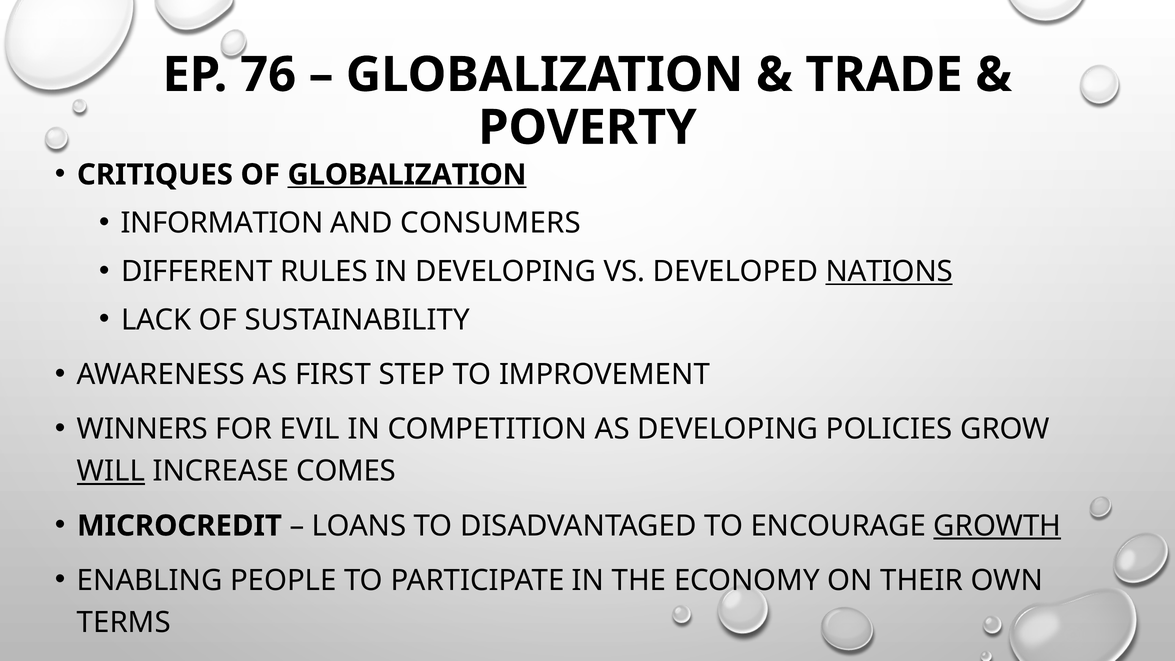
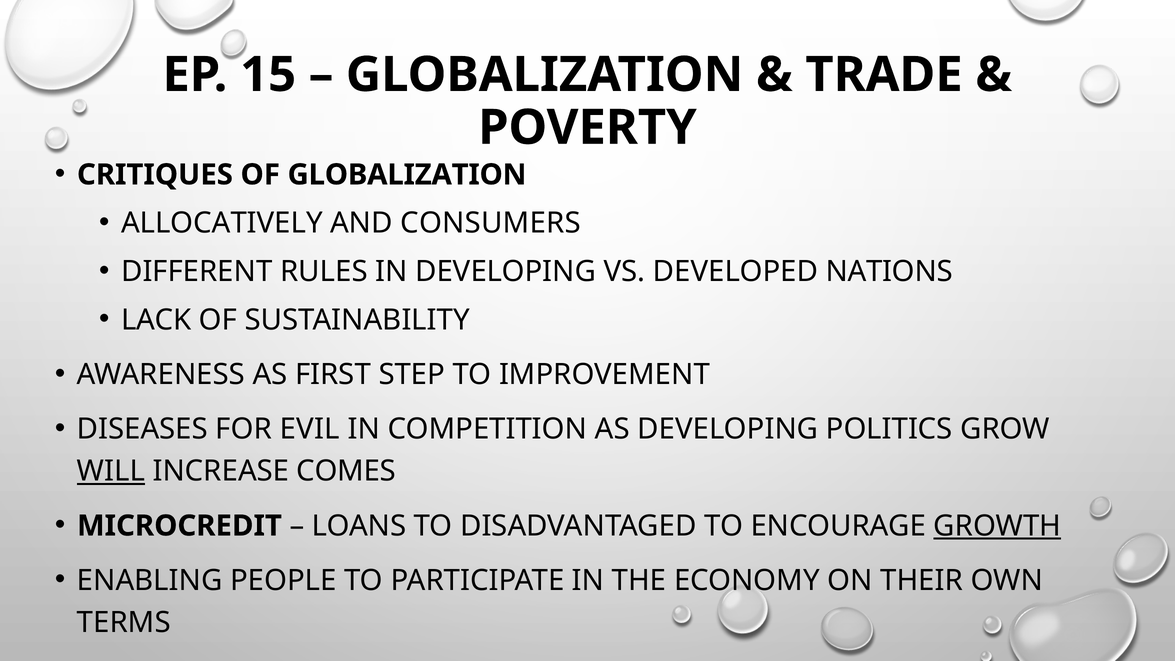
76: 76 -> 15
GLOBALIZATION at (407, 175) underline: present -> none
INFORMATION: INFORMATION -> ALLOCATIVELY
NATIONS underline: present -> none
WINNERS: WINNERS -> DISEASES
POLICIES: POLICIES -> POLITICS
